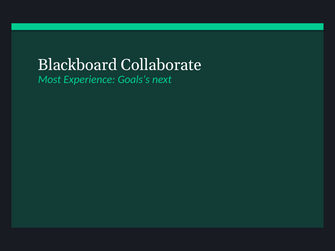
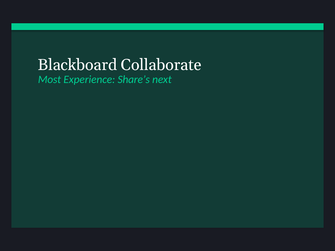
Goals’s: Goals’s -> Share’s
